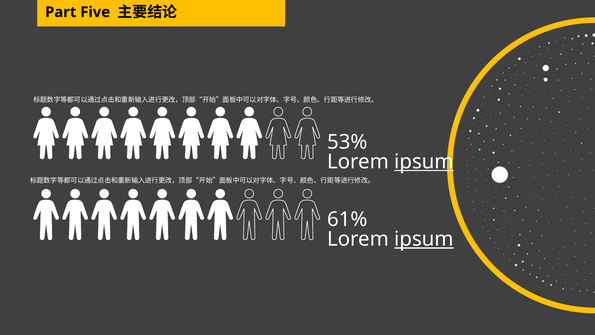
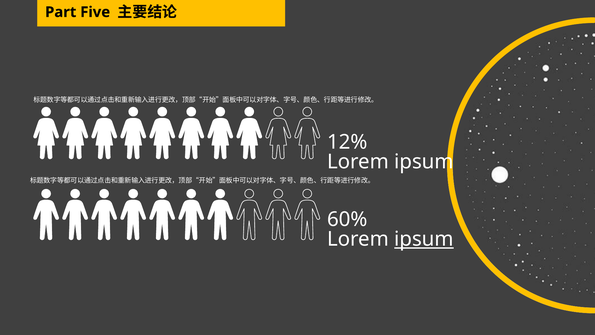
53%: 53% -> 12%
ipsum at (424, 162) underline: present -> none
61%: 61% -> 60%
